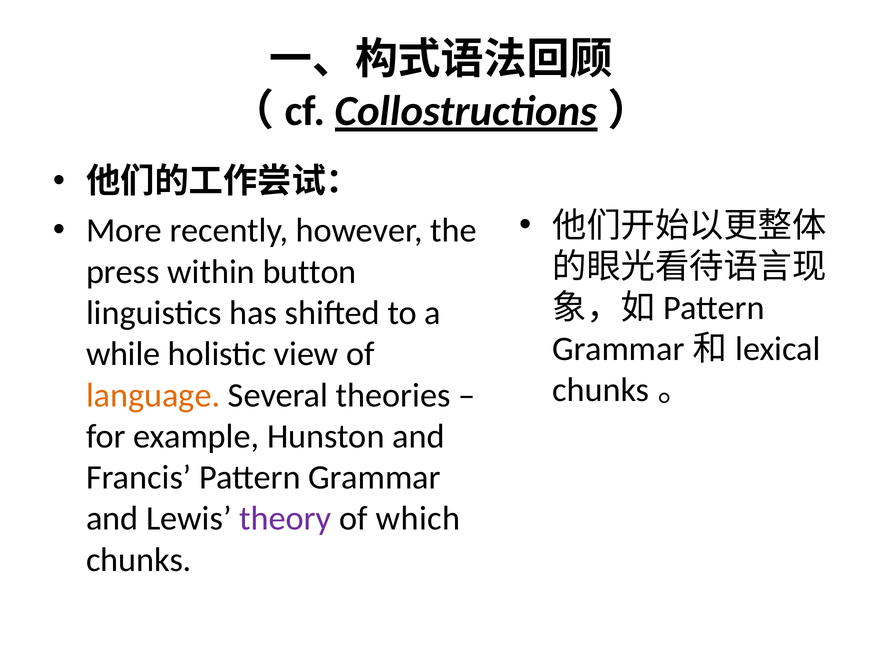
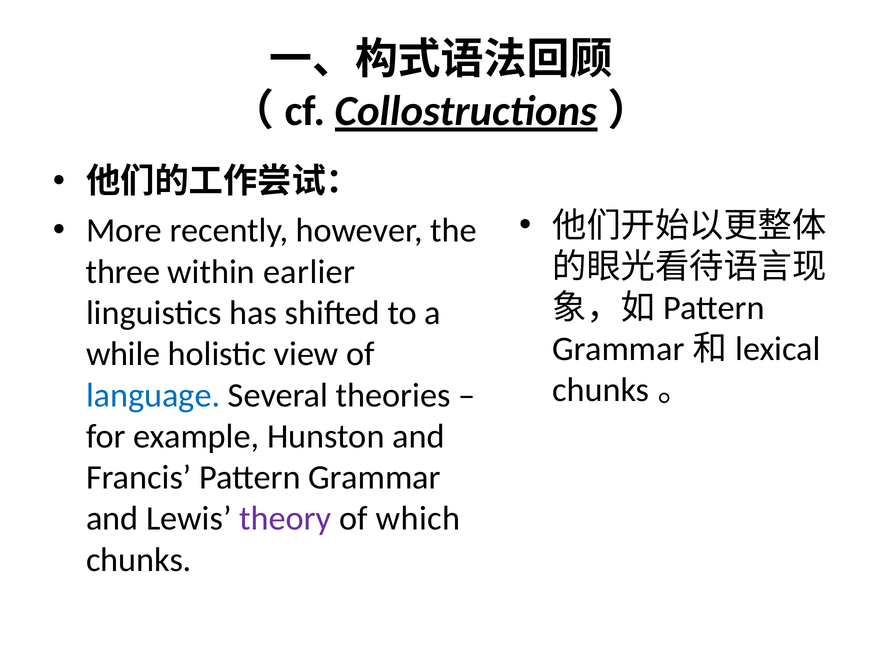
press: press -> three
button: button -> earlier
language colour: orange -> blue
